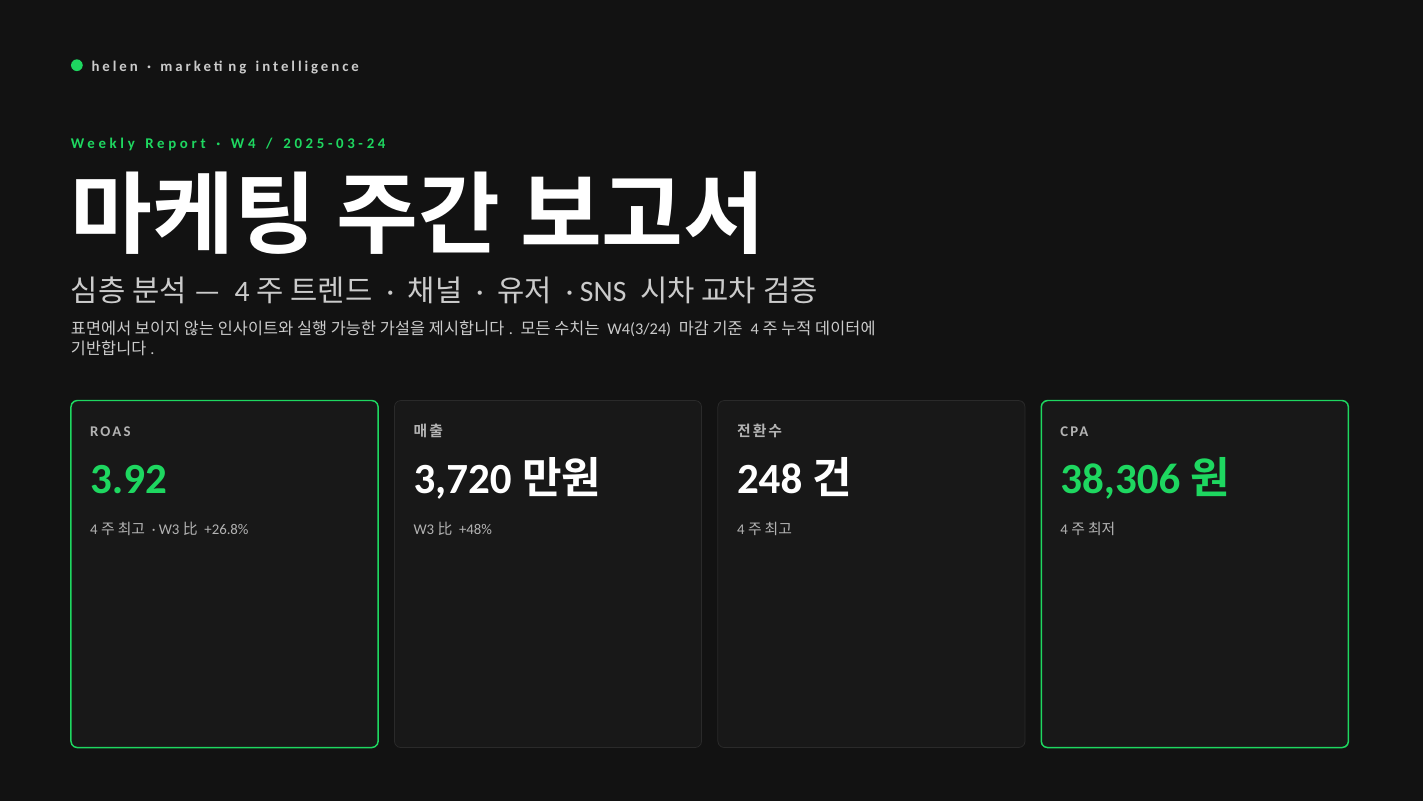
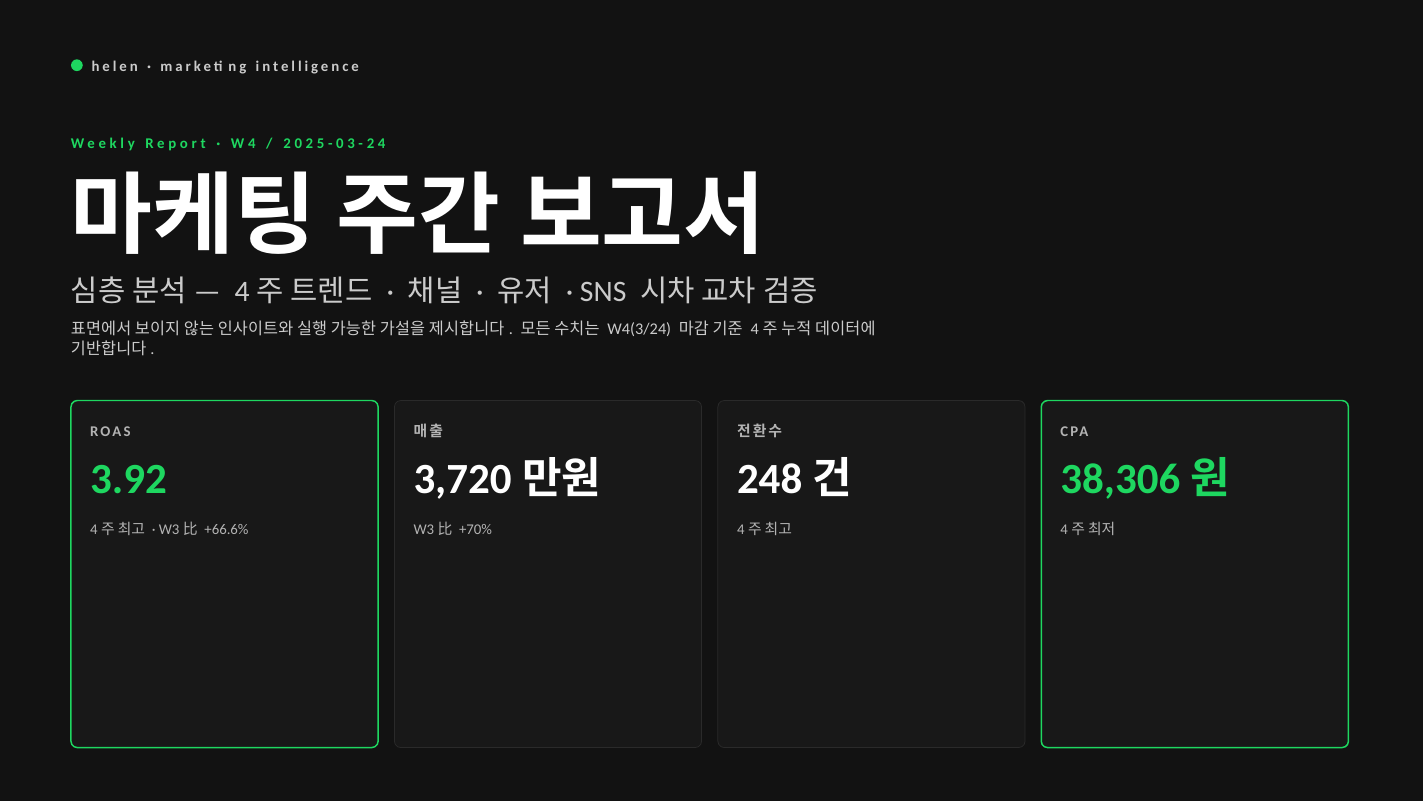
+26.8%: +26.8% -> +66.6%
+48%: +48% -> +70%
